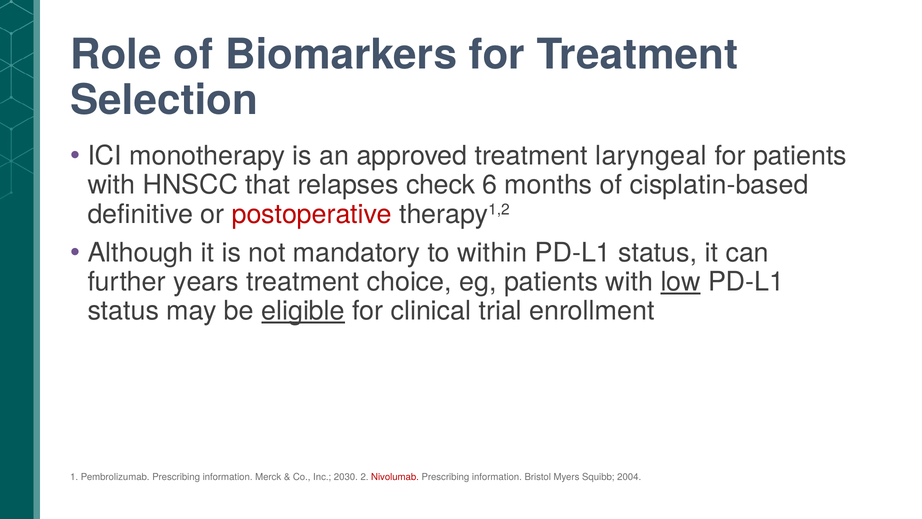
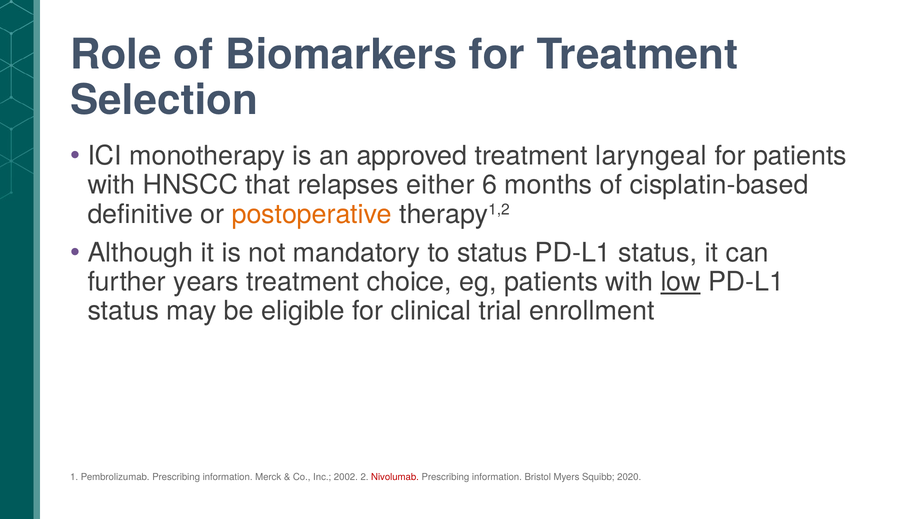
check: check -> either
postoperative colour: red -> orange
to within: within -> status
eligible underline: present -> none
2030: 2030 -> 2002
2004: 2004 -> 2020
